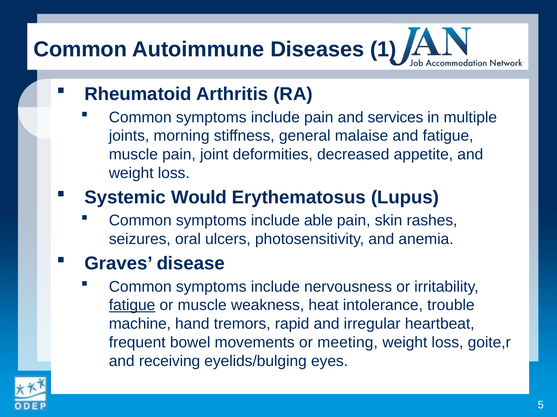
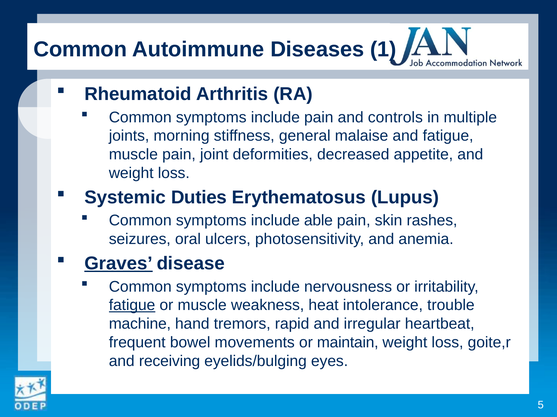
services: services -> controls
Would: Would -> Duties
Graves underline: none -> present
meeting: meeting -> maintain
